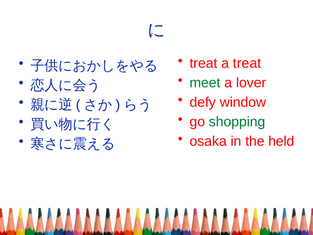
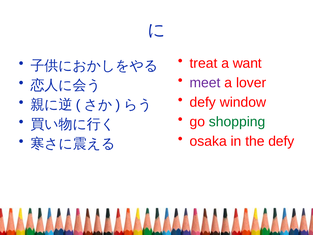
a treat: treat -> want
meet colour: green -> purple
the held: held -> defy
